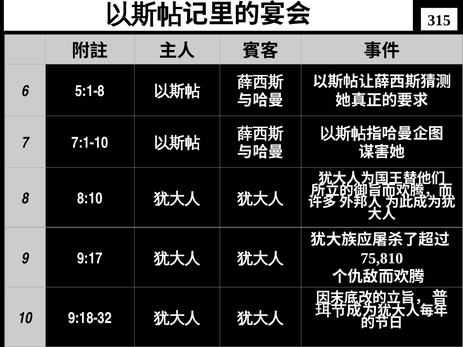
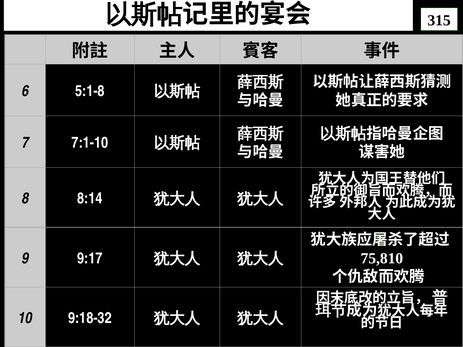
8:10: 8:10 -> 8:14
